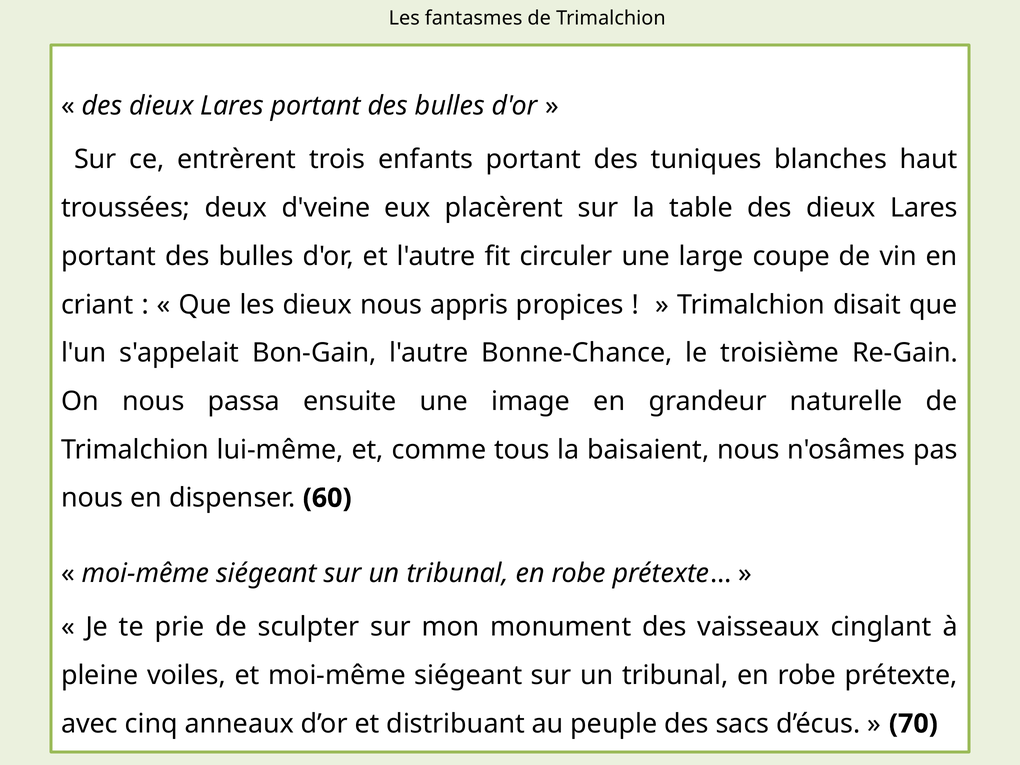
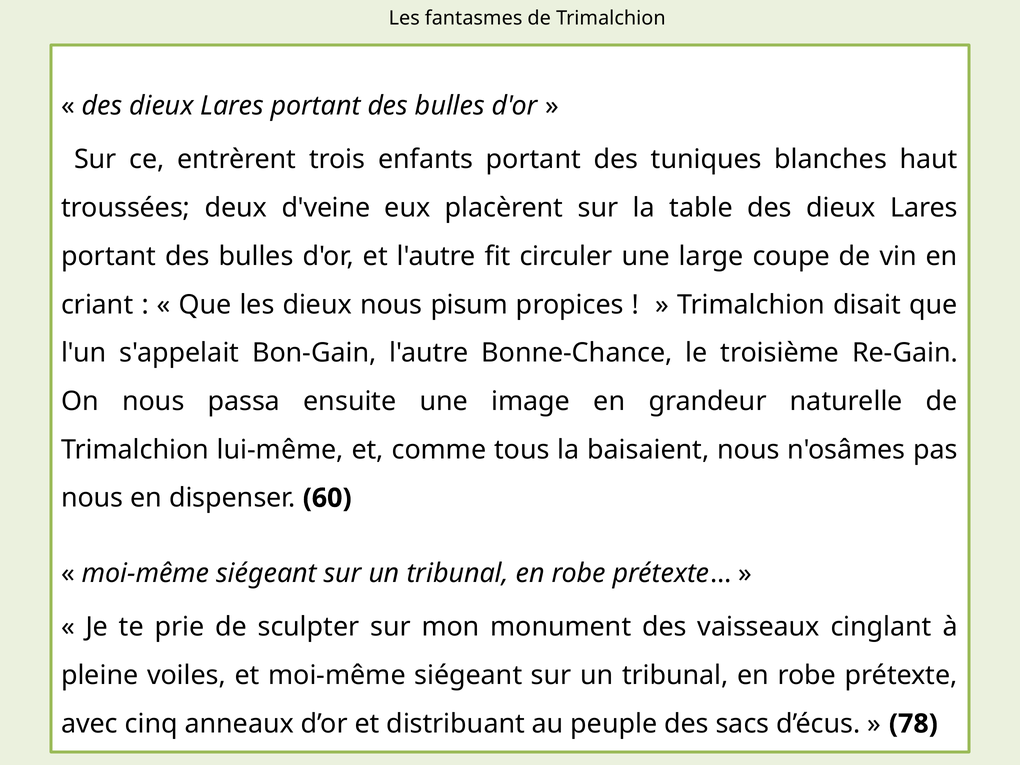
appris: appris -> pisum
70: 70 -> 78
